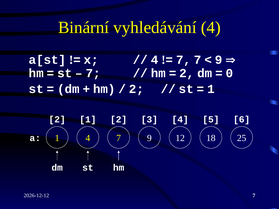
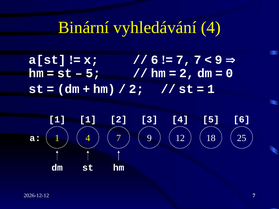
4 at (155, 60): 4 -> 6
7 at (93, 73): 7 -> 5
2 at (57, 120): 2 -> 1
